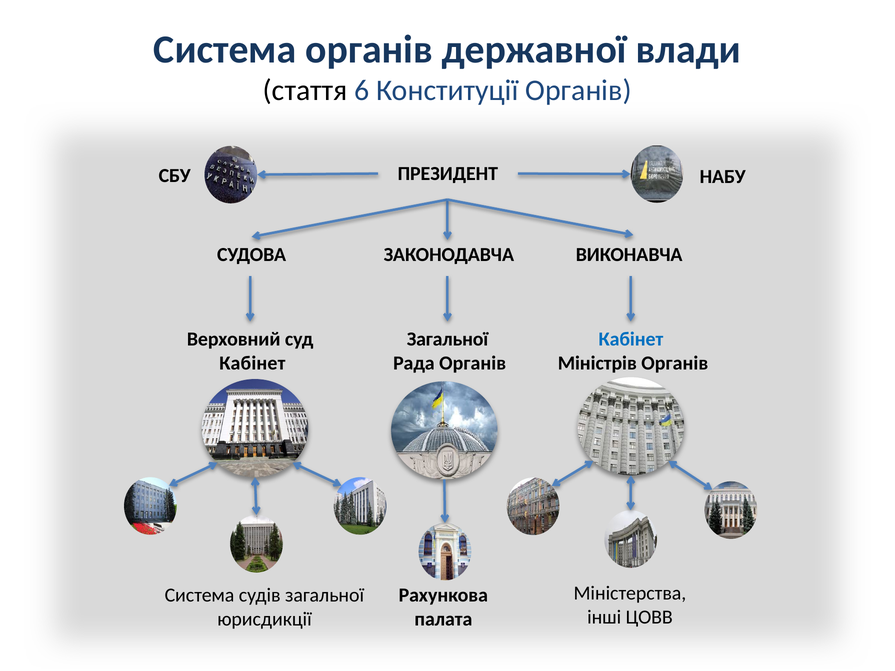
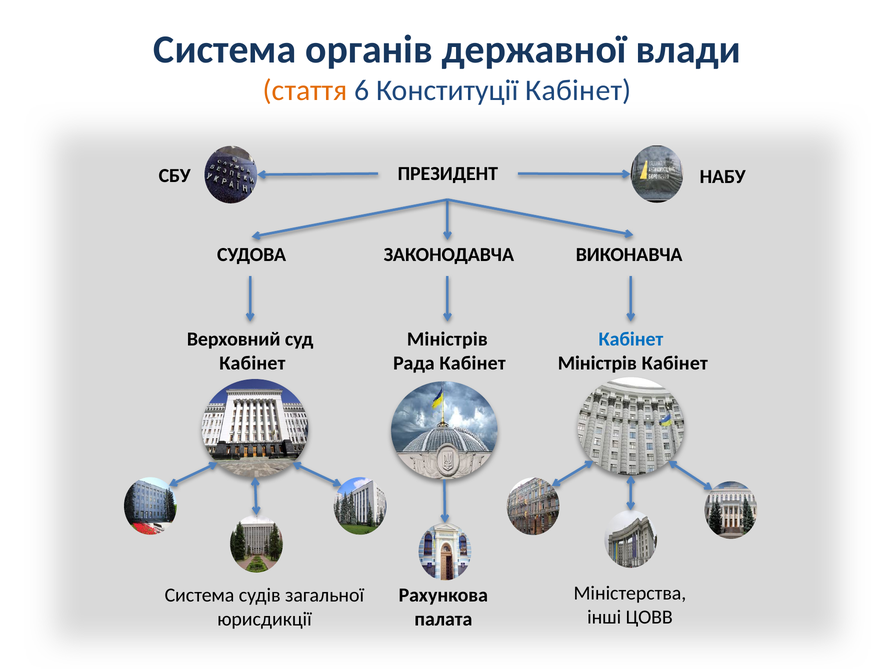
стаття colour: black -> orange
Конституції Органів: Органів -> Кабінет
Загальної at (448, 339): Загальної -> Міністрів
Рада Органів: Органів -> Кабінет
Міністрів Органів: Органів -> Кабінет
